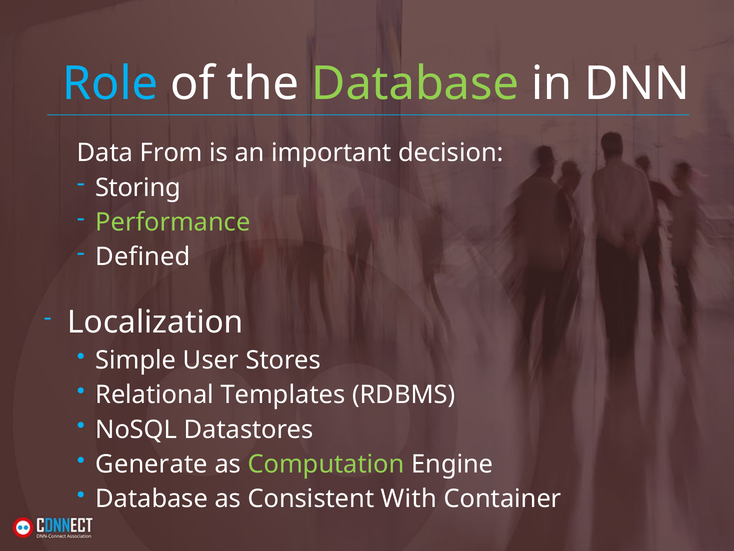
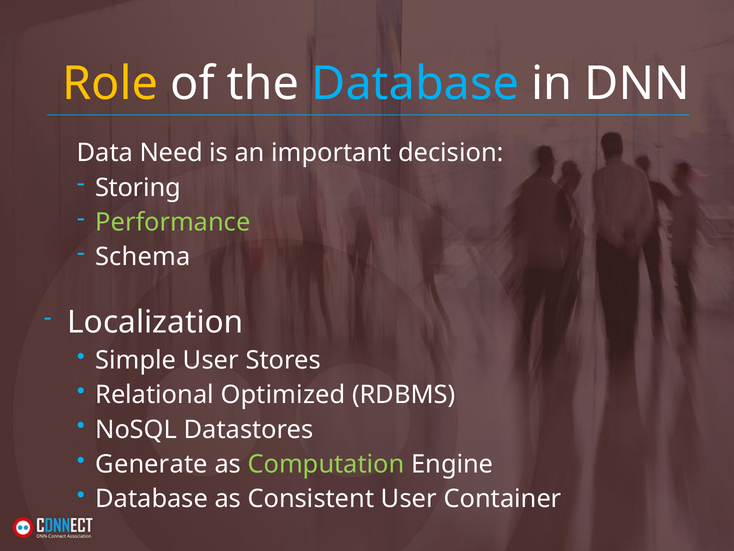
Role colour: light blue -> yellow
Database at (415, 84) colour: light green -> light blue
From: From -> Need
Defined: Defined -> Schema
Templates: Templates -> Optimized
Consistent With: With -> User
